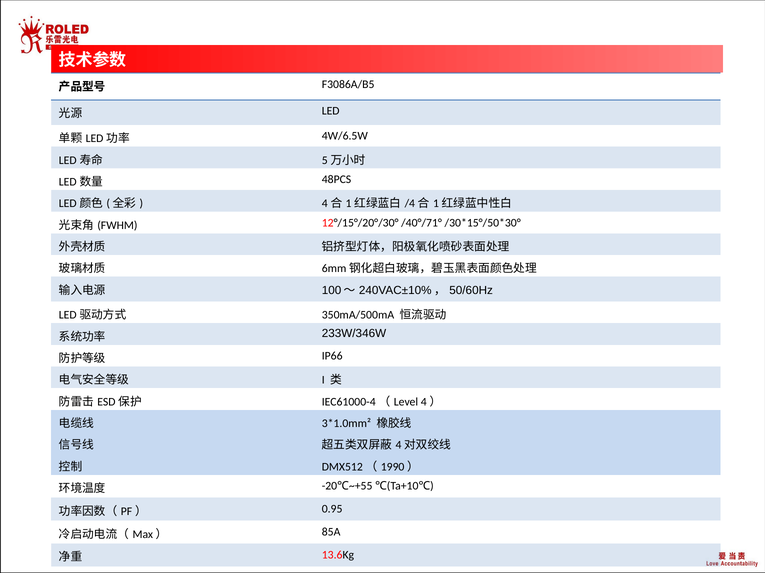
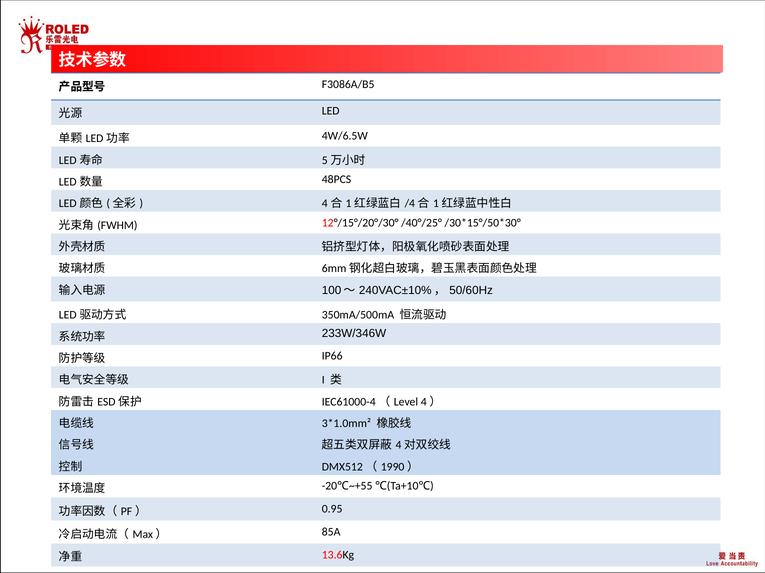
/40°/71°: /40°/71° -> /40°/25°
